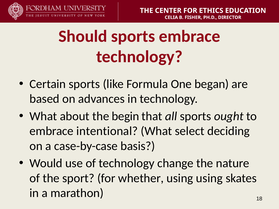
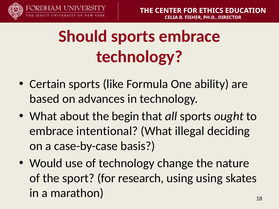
began: began -> ability
select: select -> illegal
whether: whether -> research
